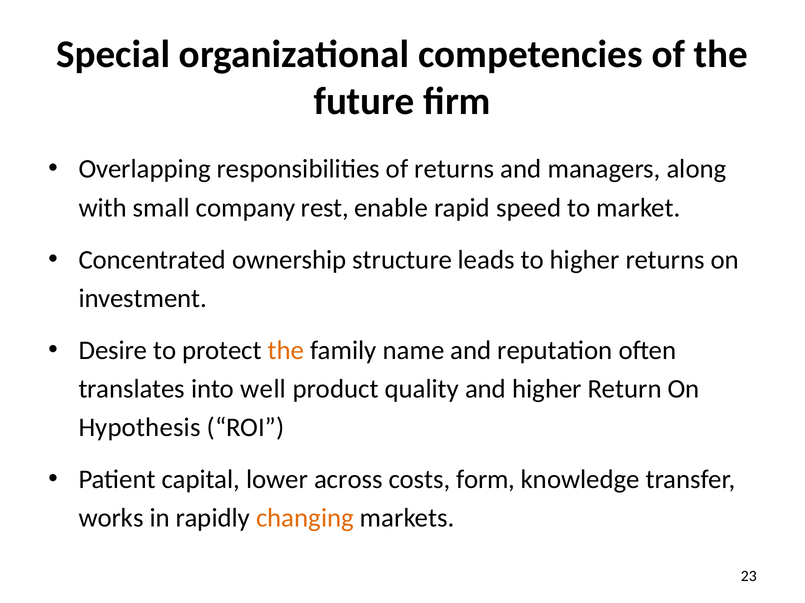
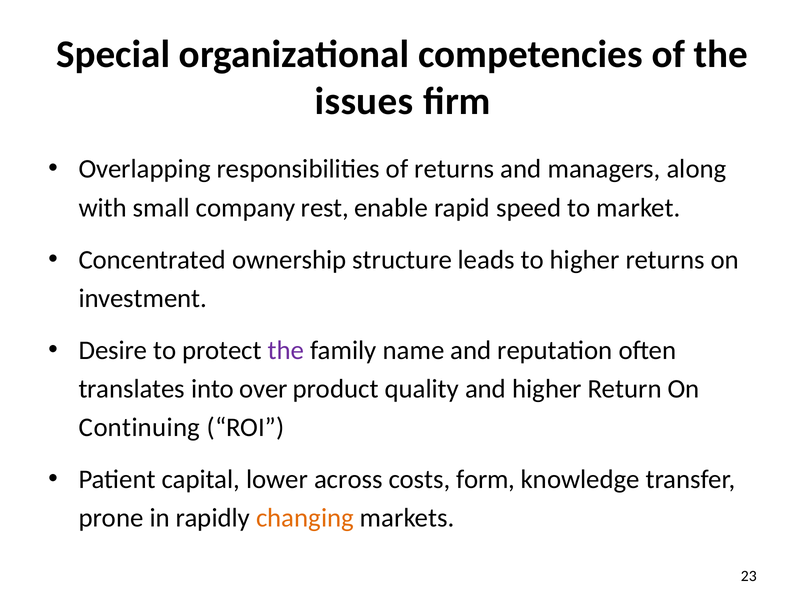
future: future -> issues
the at (286, 351) colour: orange -> purple
well: well -> over
Hypothesis: Hypothesis -> Continuing
works: works -> prone
